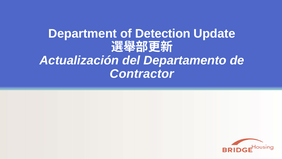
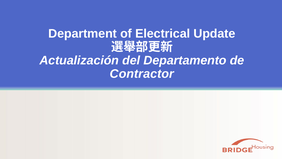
Detection: Detection -> Electrical
